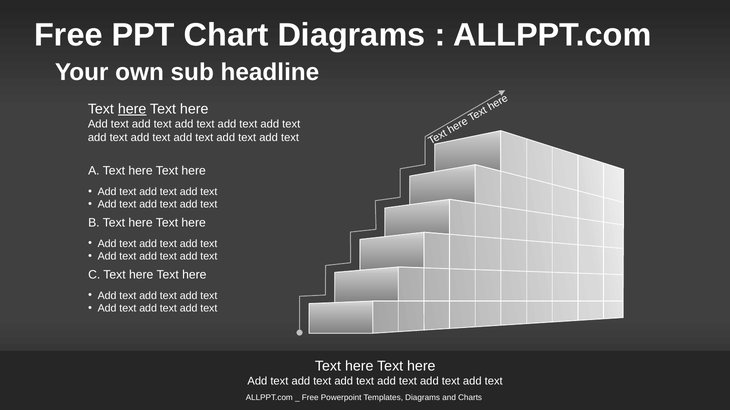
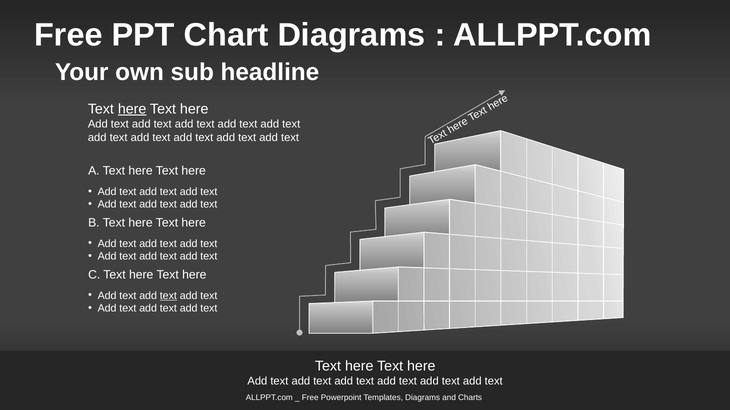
text at (168, 296) underline: none -> present
